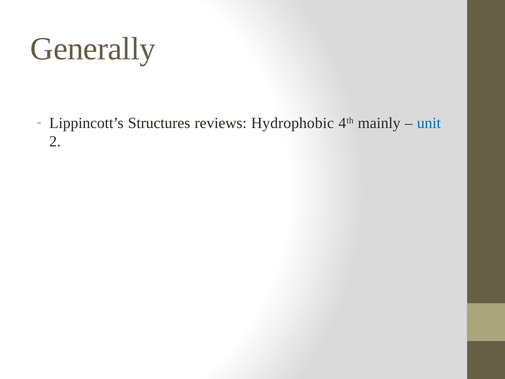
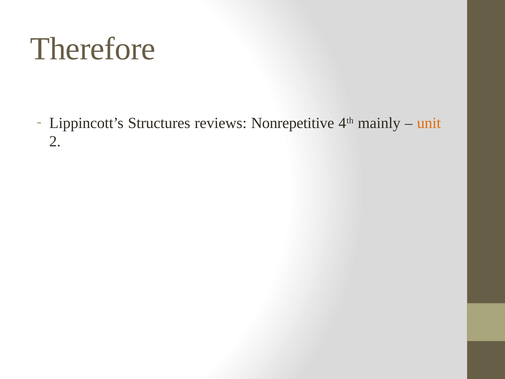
Generally: Generally -> Therefore
Hydrophobic: Hydrophobic -> Nonrepetitive
unit colour: blue -> orange
